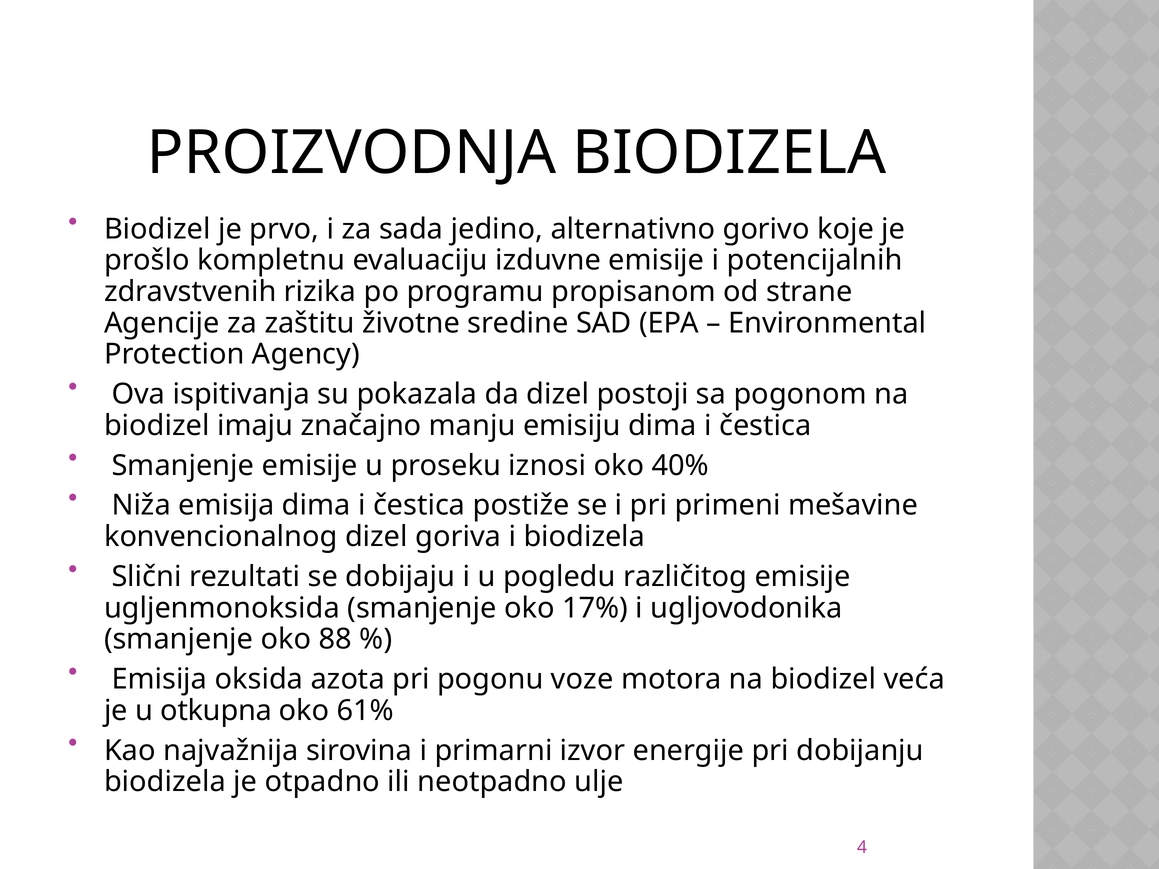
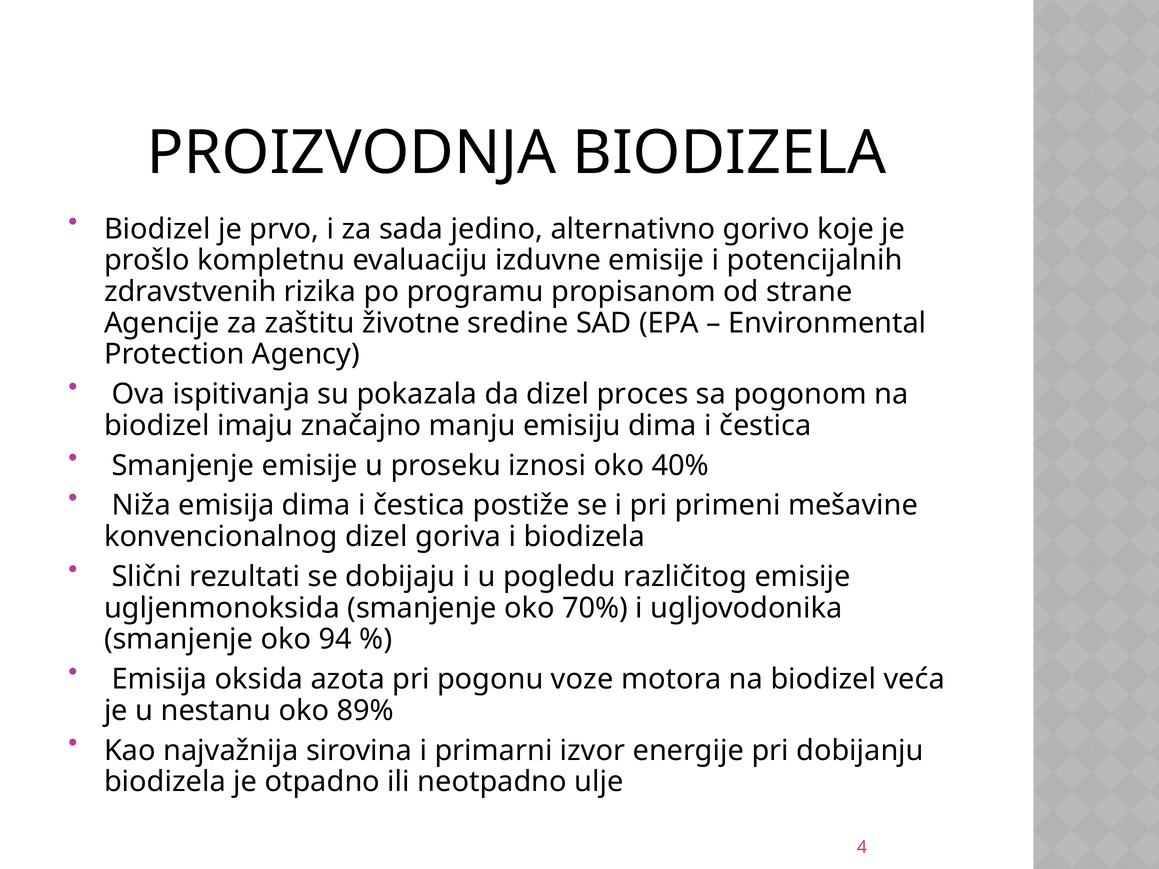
postoji: postoji -> proces
17%: 17% -> 70%
88: 88 -> 94
otkupna: otkupna -> nestanu
61%: 61% -> 89%
